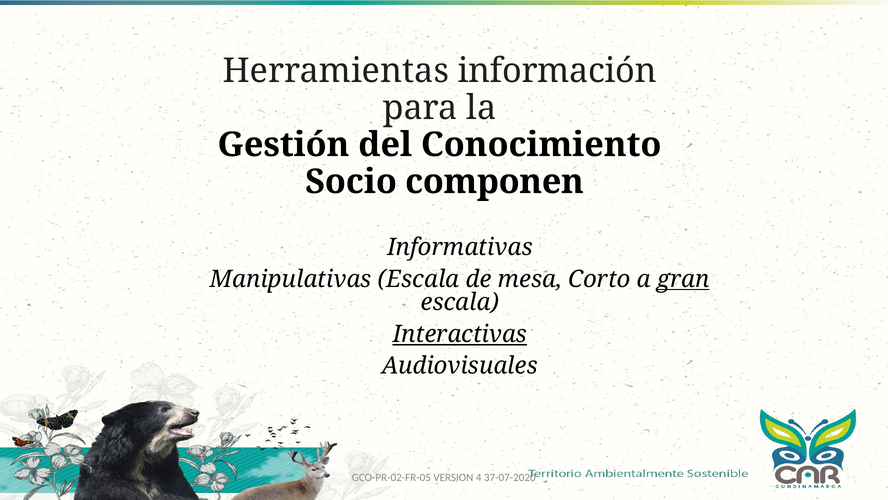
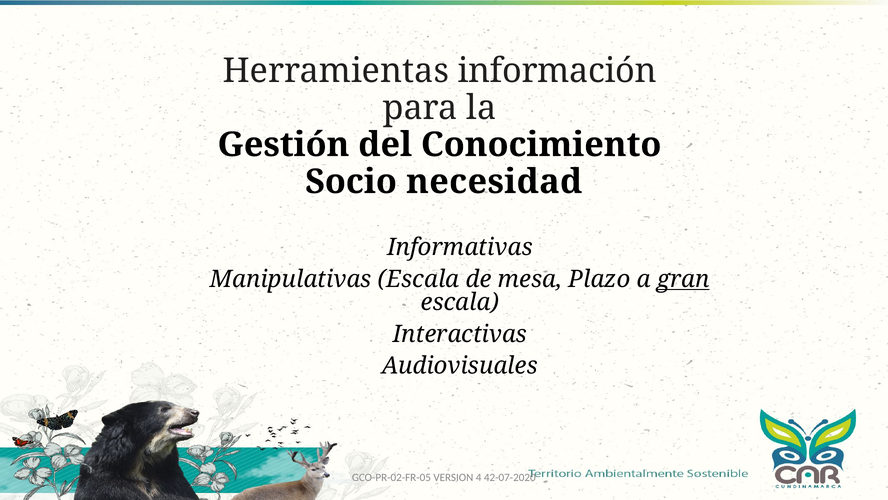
componen: componen -> necesidad
Corto: Corto -> Plazo
Interactivas underline: present -> none
37-07-2020: 37-07-2020 -> 42-07-2020
